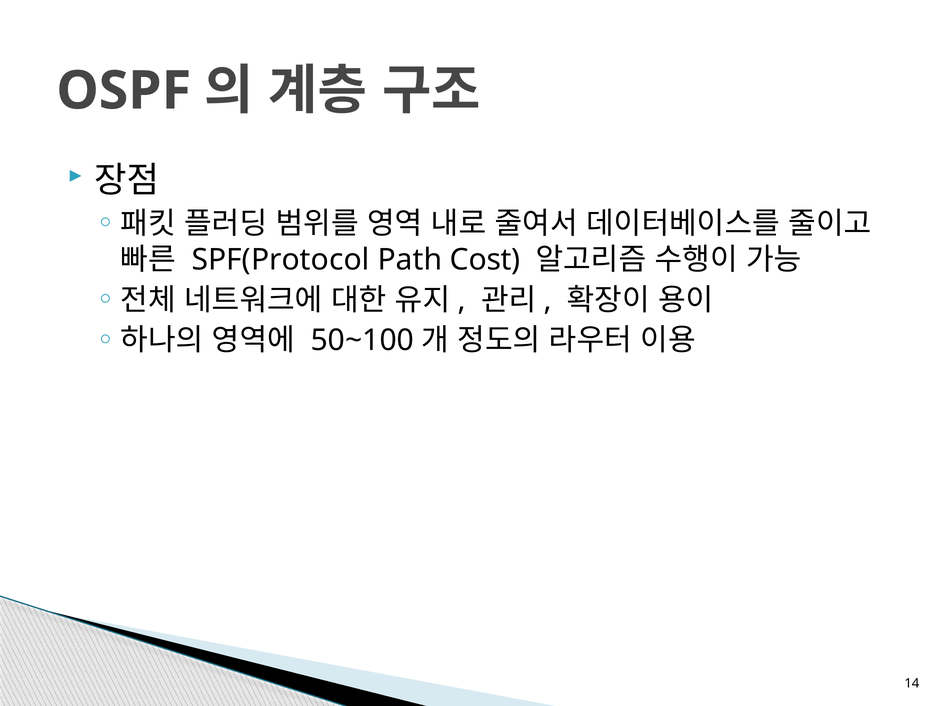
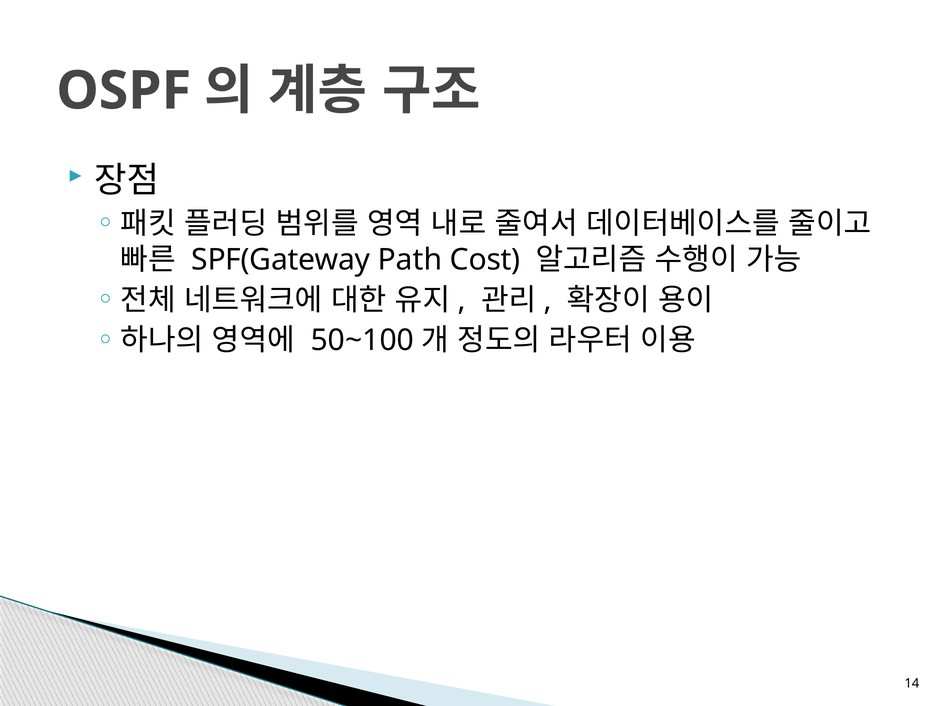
SPF(Protocol: SPF(Protocol -> SPF(Gateway
